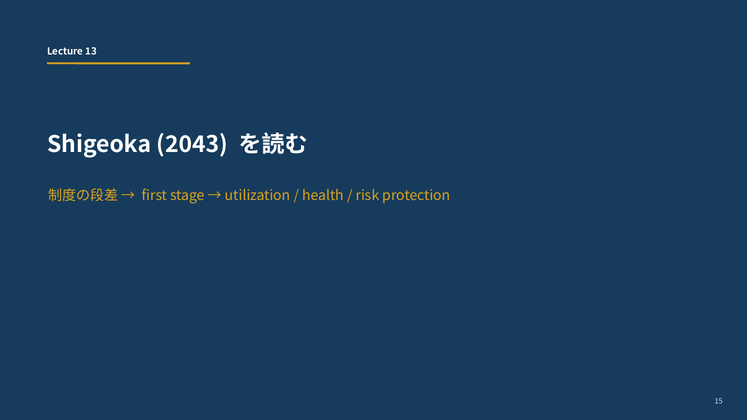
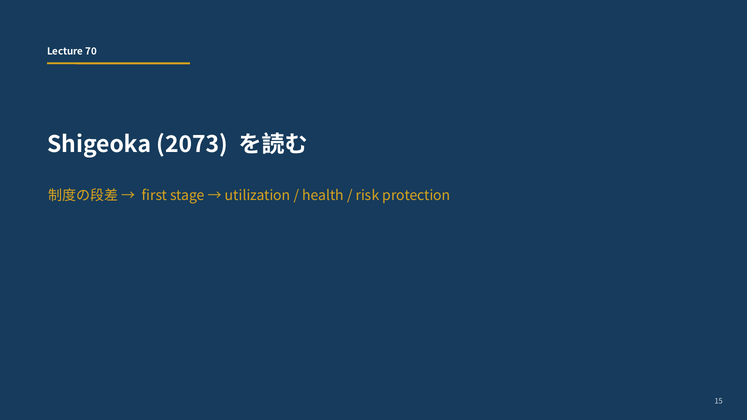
13: 13 -> 70
2043: 2043 -> 2073
